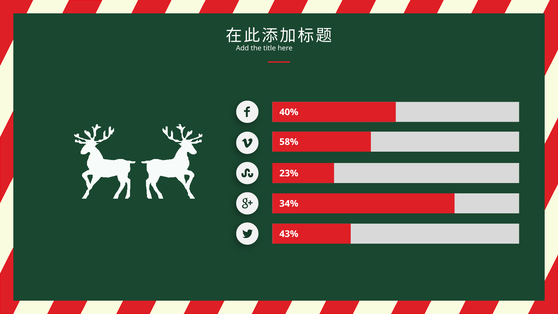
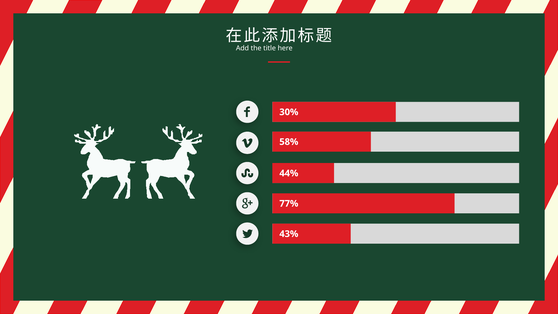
40%: 40% -> 30%
23%: 23% -> 44%
34%: 34% -> 77%
